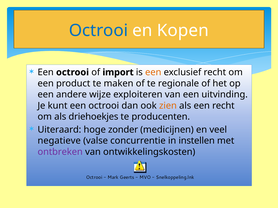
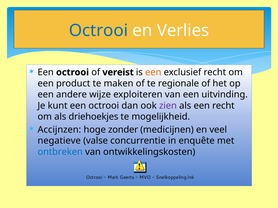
Kopen: Kopen -> Verlies
import: import -> vereist
zien colour: orange -> purple
producenten: producenten -> mogelijkheid
Uiteraard: Uiteraard -> Accijnzen
instellen: instellen -> enquête
ontbreken colour: purple -> blue
